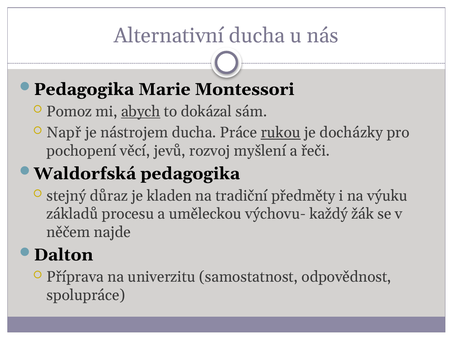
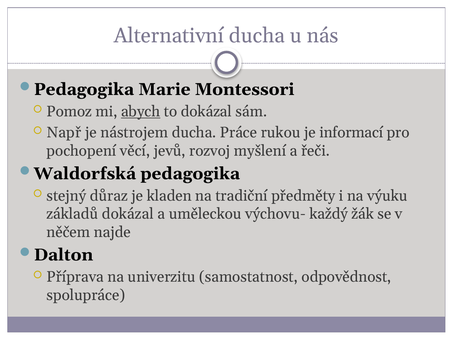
rukou underline: present -> none
docházky: docházky -> informací
základů procesu: procesu -> dokázal
